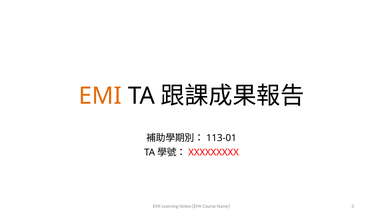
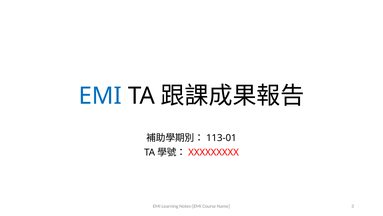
EMI at (100, 96) colour: orange -> blue
